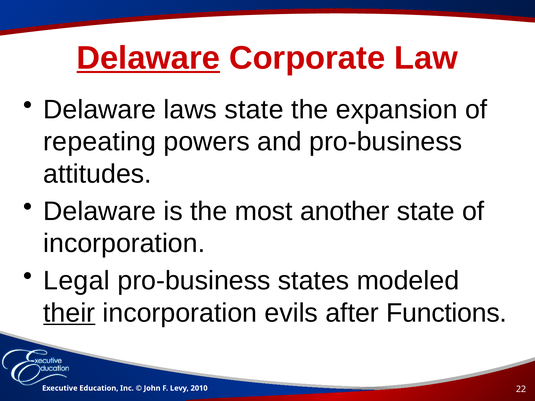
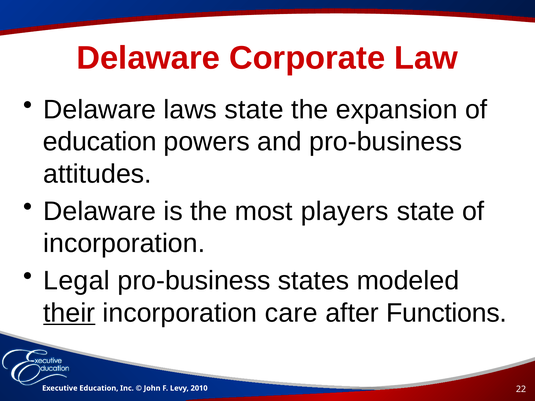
Delaware at (148, 58) underline: present -> none
repeating at (100, 142): repeating -> education
another: another -> players
evils: evils -> care
